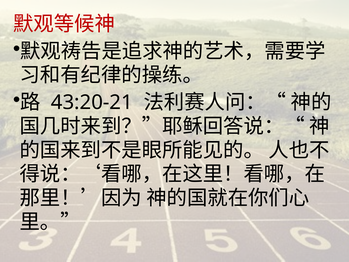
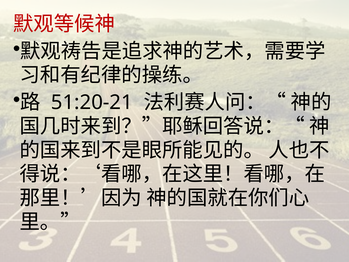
43:20-21: 43:20-21 -> 51:20-21
